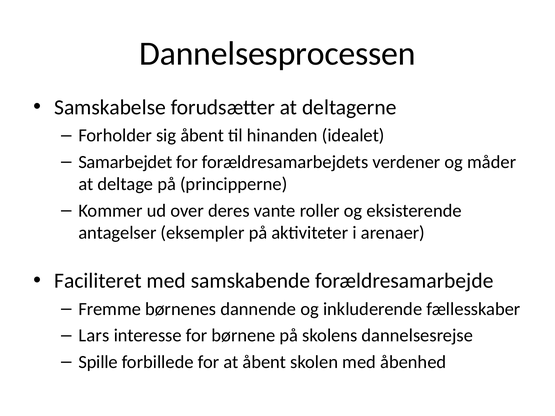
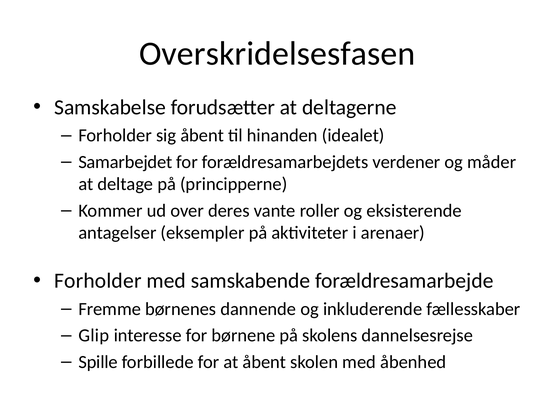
Dannelsesprocessen: Dannelsesprocessen -> Overskridelsesfasen
Faciliteret at (98, 281): Faciliteret -> Forholder
Lars: Lars -> Glip
